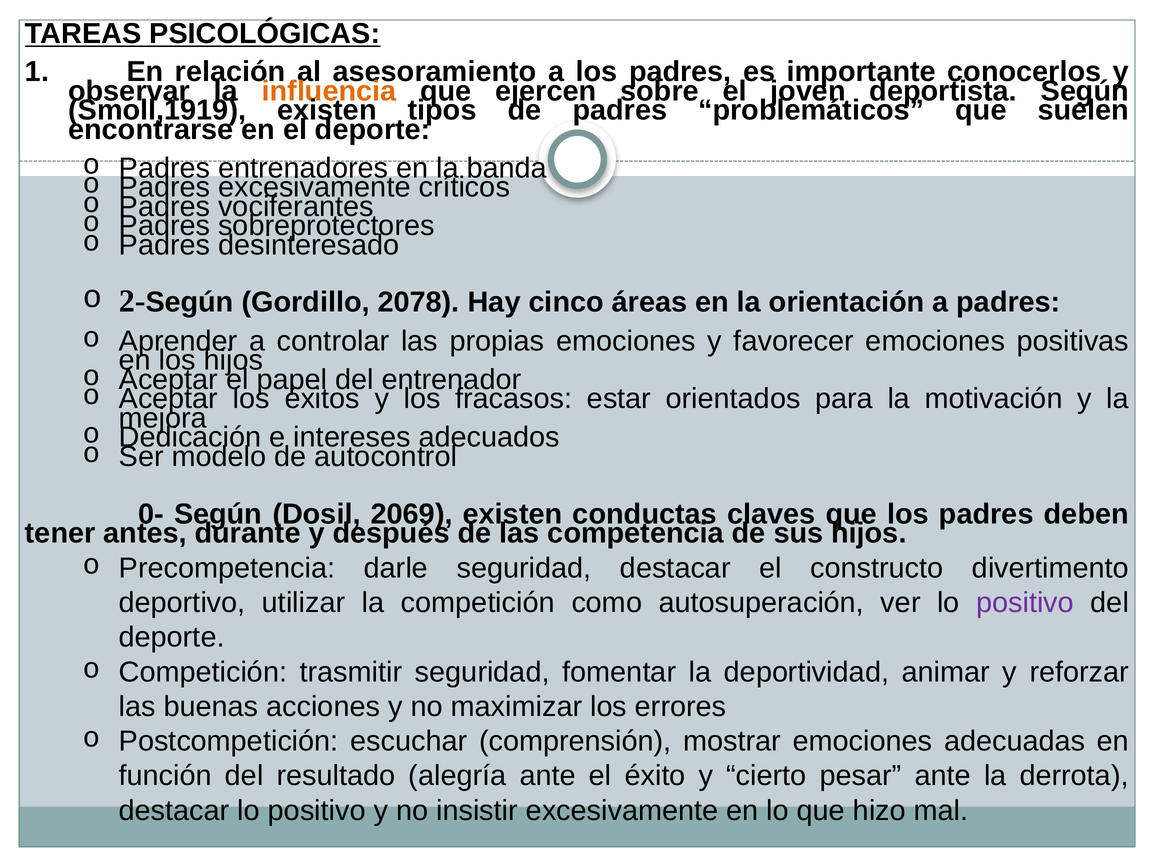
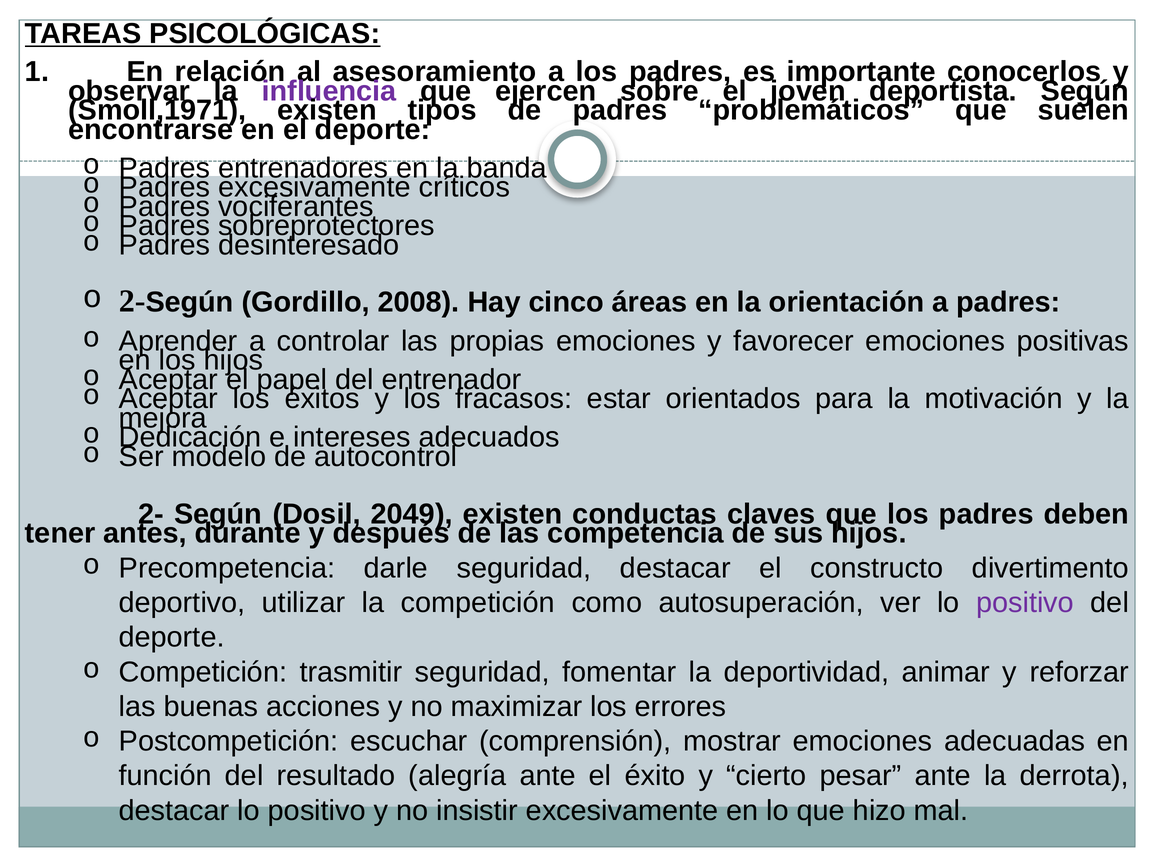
influencia colour: orange -> purple
Smoll,1919: Smoll,1919 -> Smoll,1971
2078: 2078 -> 2008
0-: 0- -> 2-
2069: 2069 -> 2049
